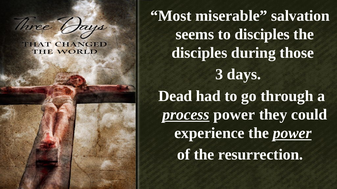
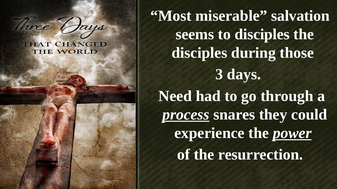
Dead: Dead -> Need
process power: power -> snares
